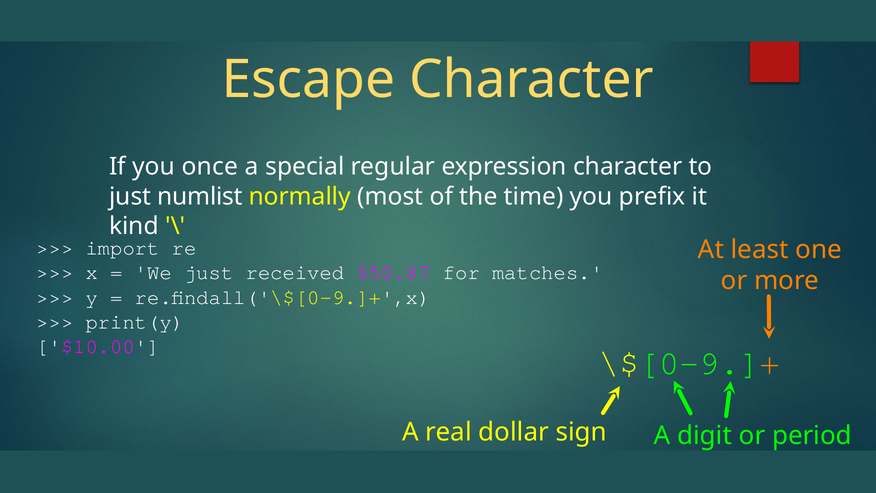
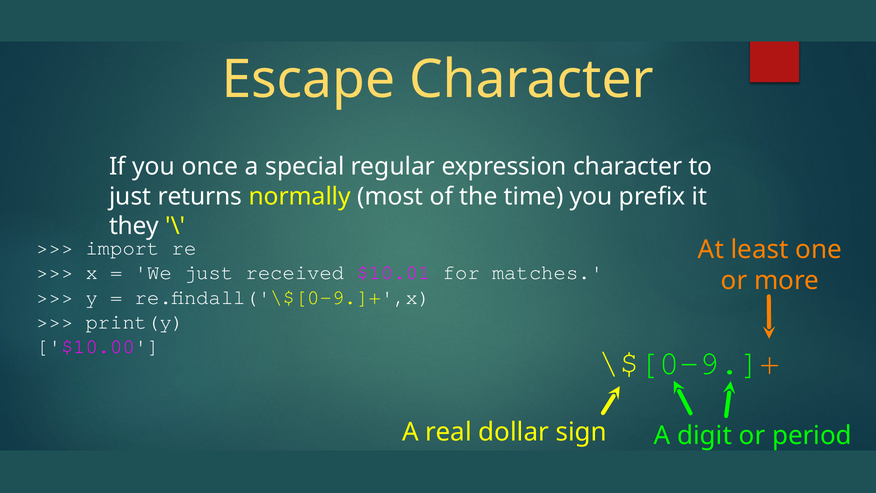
numlist: numlist -> returns
kind: kind -> they
$50.87: $50.87 -> $10.01
